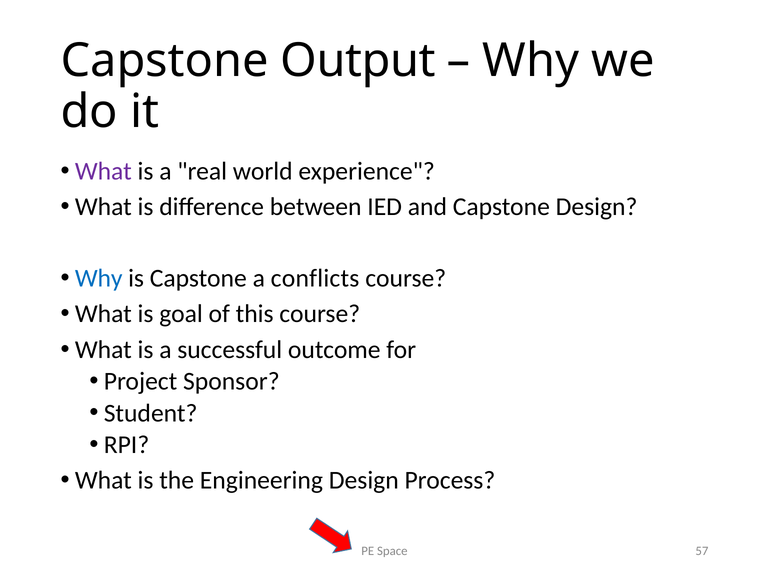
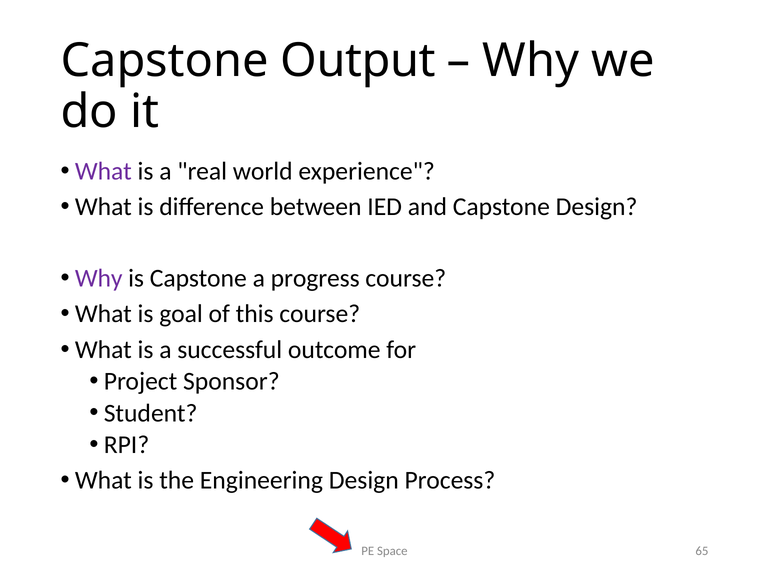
Why at (99, 278) colour: blue -> purple
conflicts: conflicts -> progress
57: 57 -> 65
